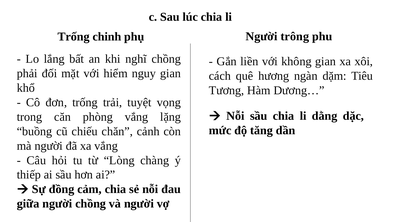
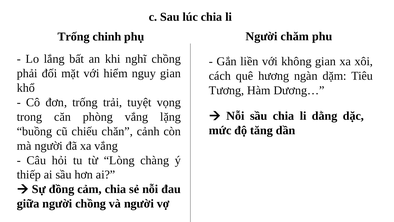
trông: trông -> chăm
